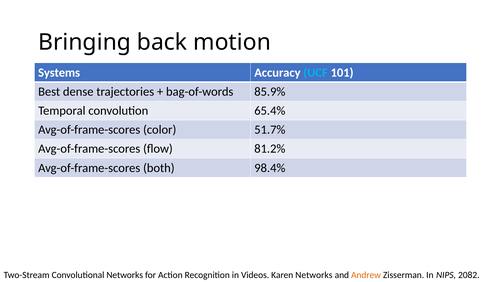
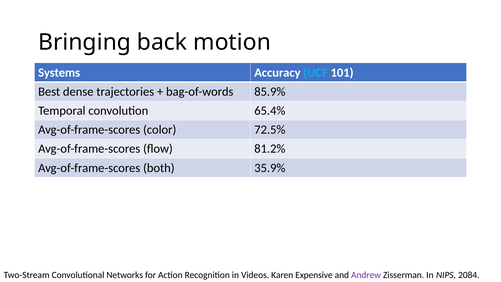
51.7%: 51.7% -> 72.5%
98.4%: 98.4% -> 35.9%
Karen Networks: Networks -> Expensive
Andrew colour: orange -> purple
2082: 2082 -> 2084
